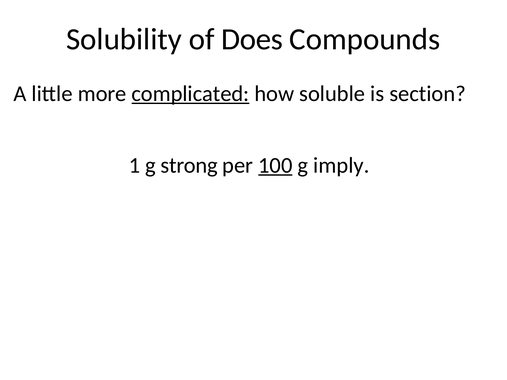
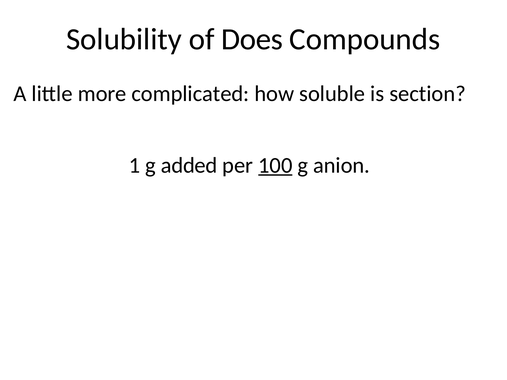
complicated underline: present -> none
strong: strong -> added
imply: imply -> anion
